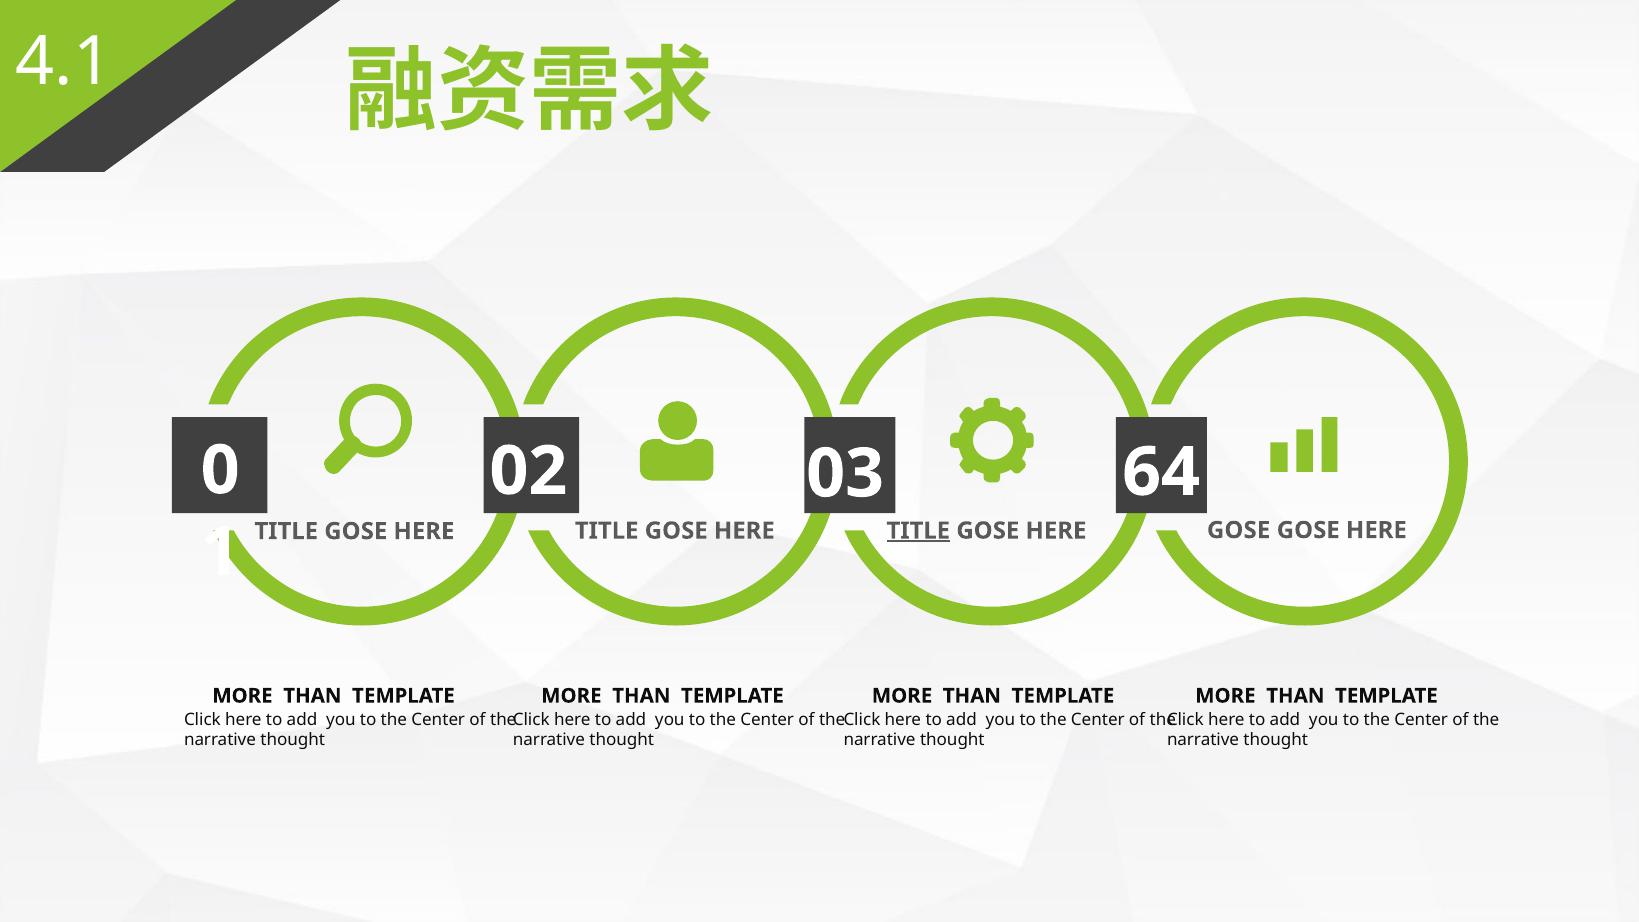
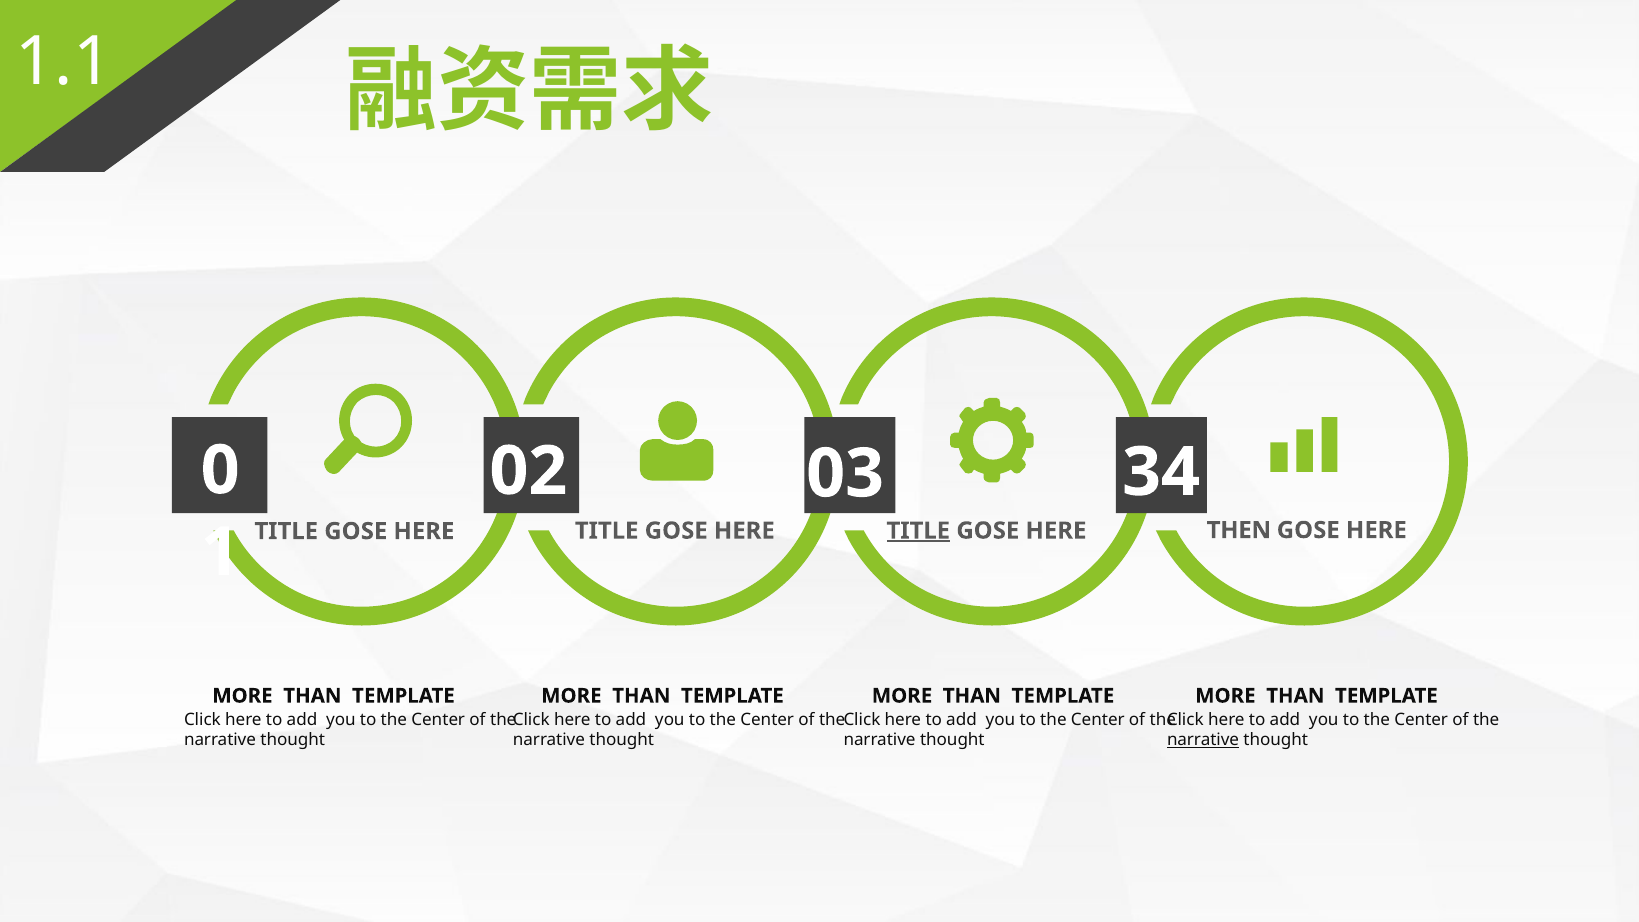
4.1: 4.1 -> 1.1
64: 64 -> 34
HERE GOSE: GOSE -> THEN
narrative at (1203, 740) underline: none -> present
